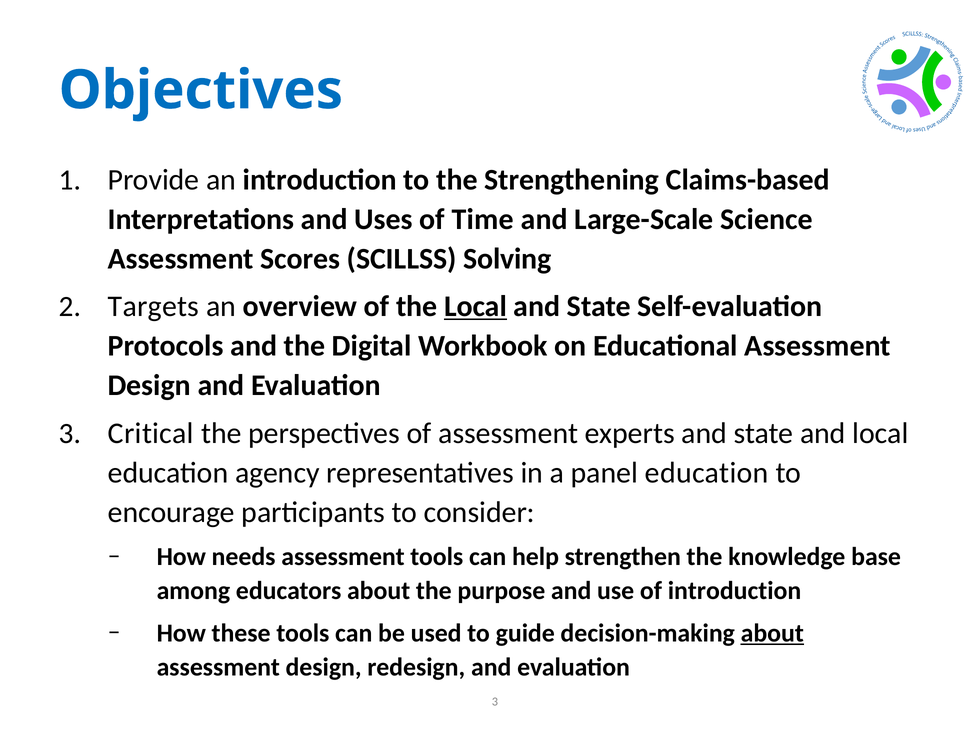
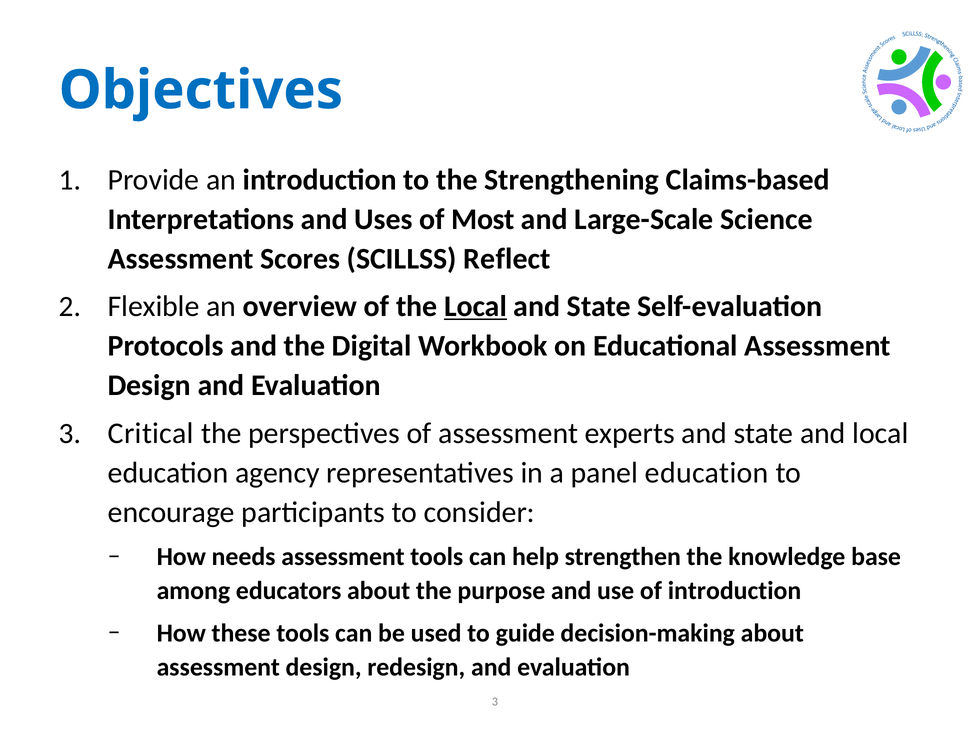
Time: Time -> Most
Solving: Solving -> Reflect
Targets: Targets -> Flexible
about at (772, 632) underline: present -> none
